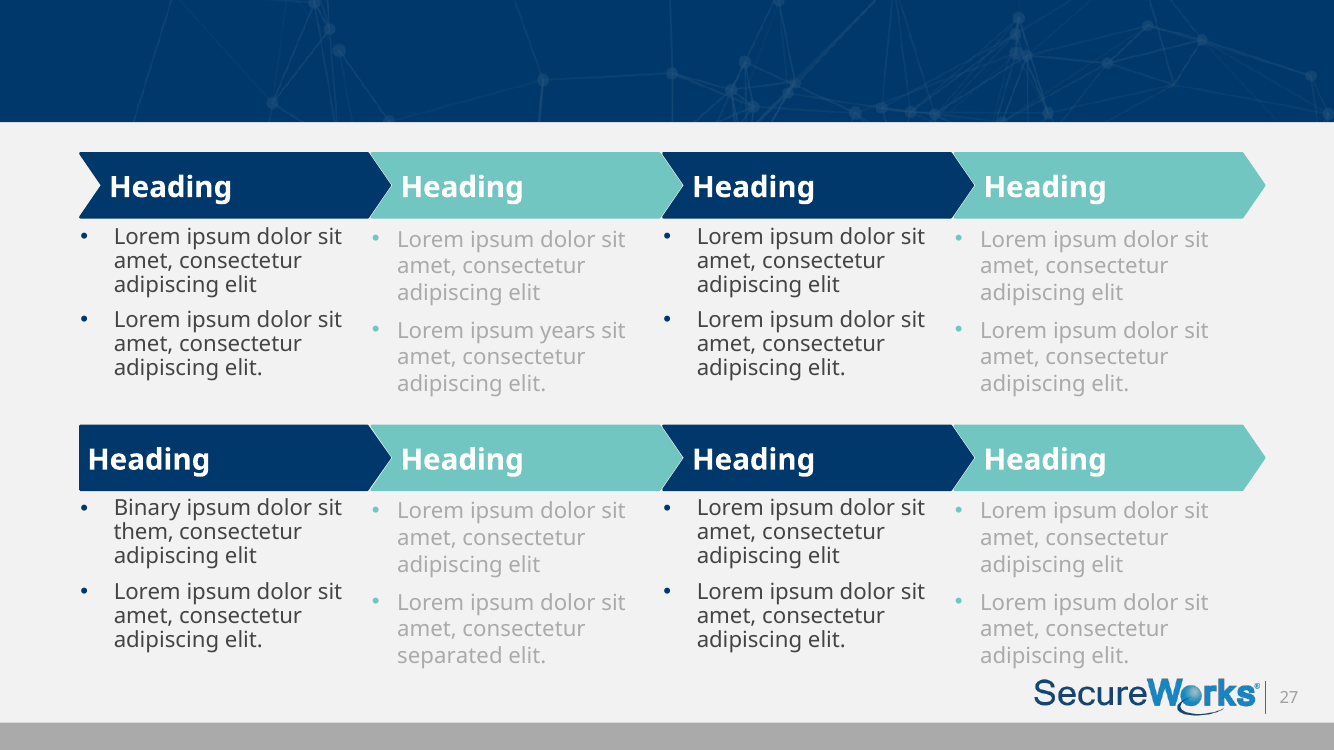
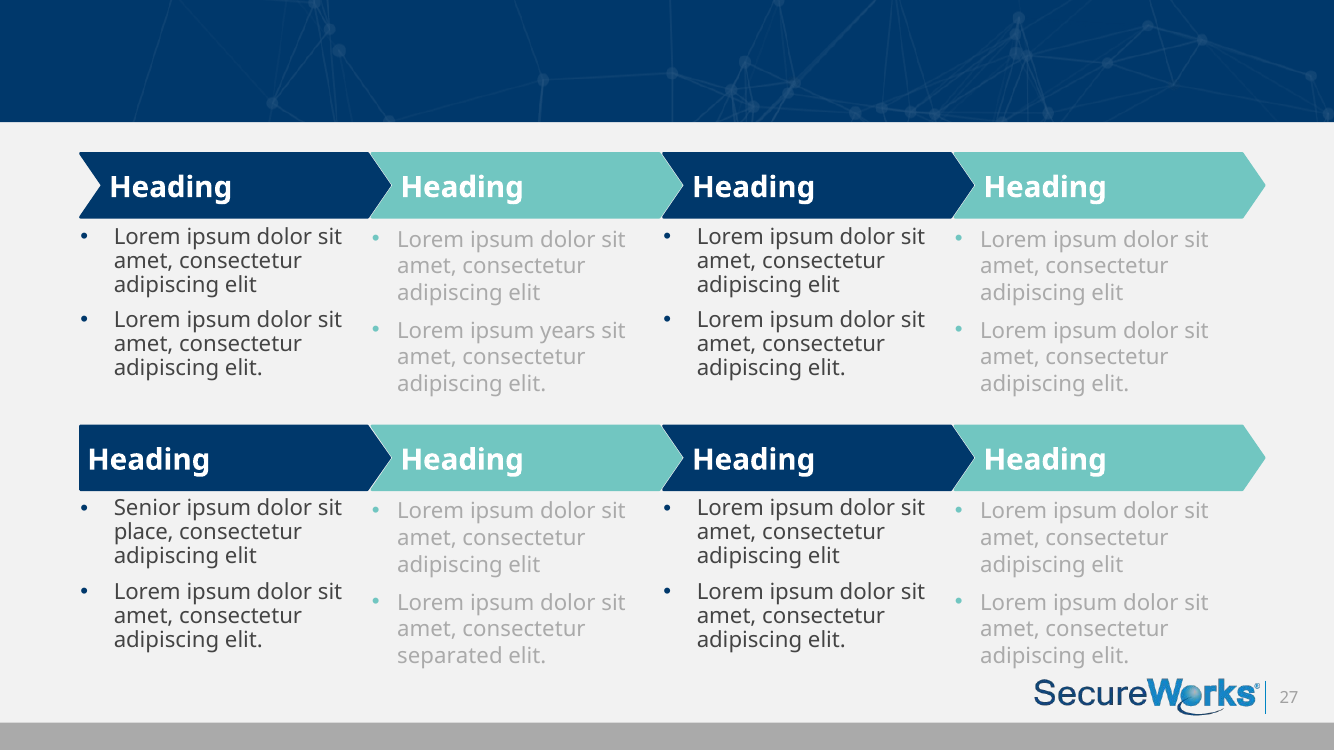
Binary: Binary -> Senior
them: them -> place
